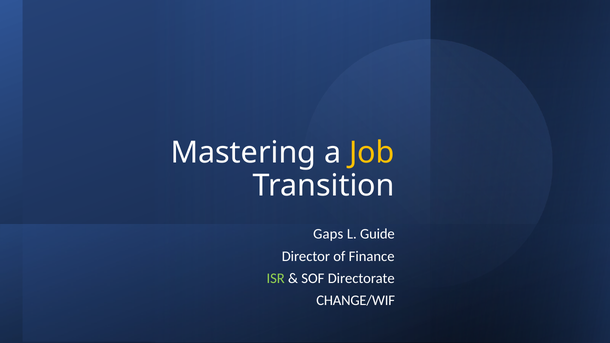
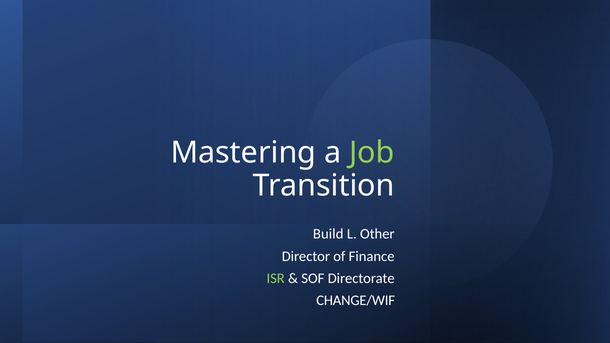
Job colour: yellow -> light green
Gaps: Gaps -> Build
Guide: Guide -> Other
